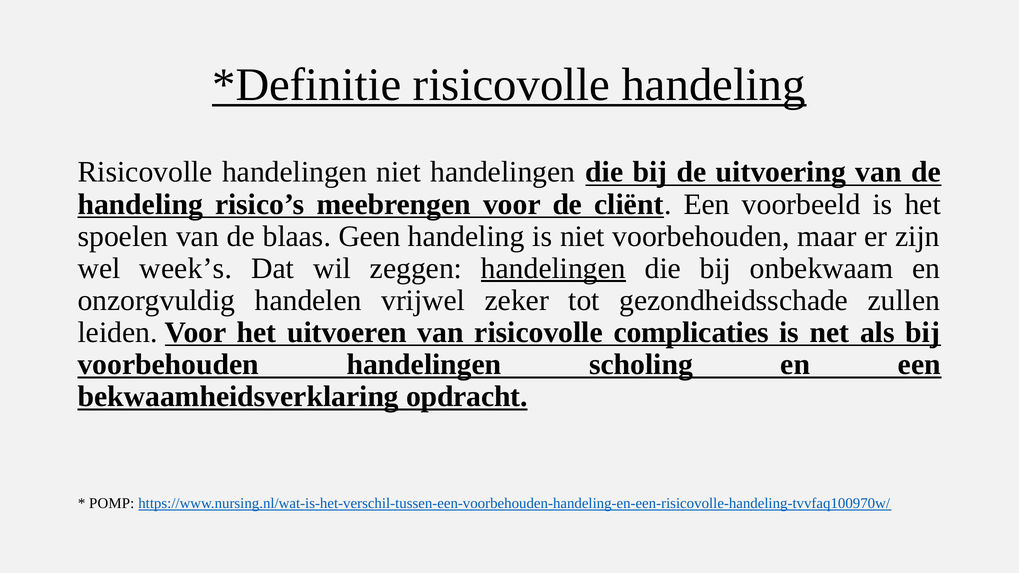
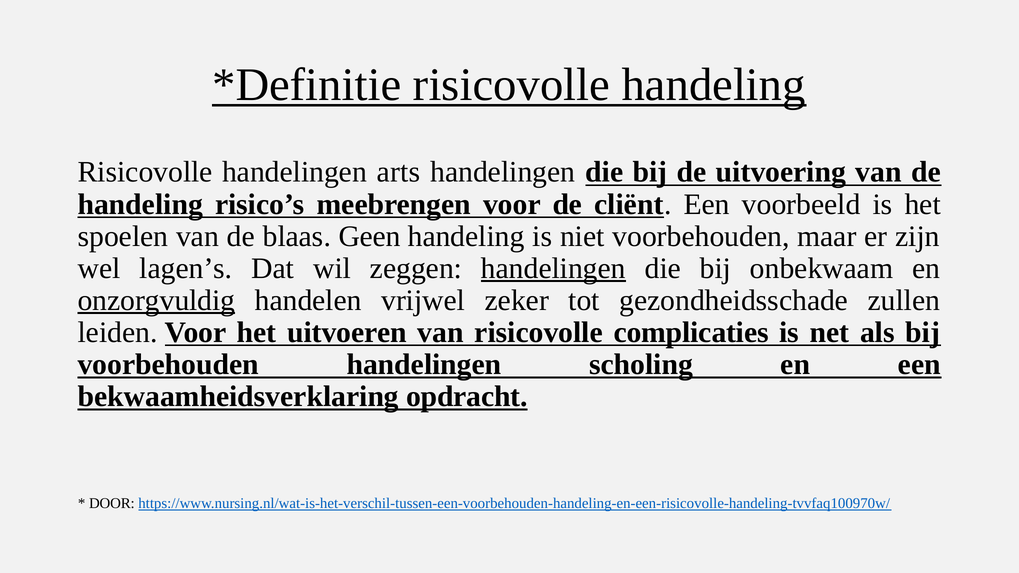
handelingen niet: niet -> arts
week’s: week’s -> lagen’s
onzorgvuldig underline: none -> present
POMP: POMP -> DOOR
